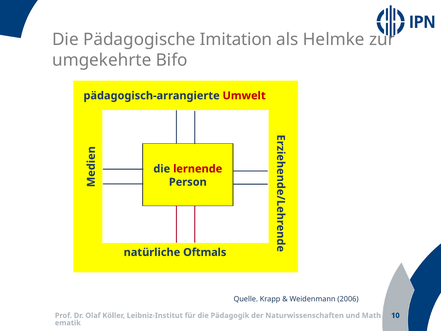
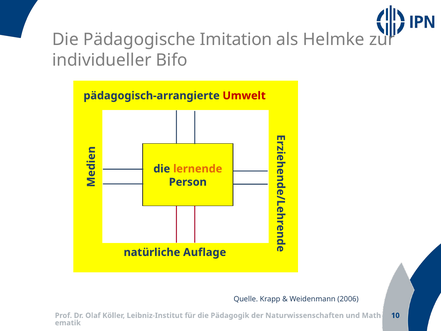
umgekehrte: umgekehrte -> individueller
lernende colour: red -> orange
Oftmals: Oftmals -> Auflage
